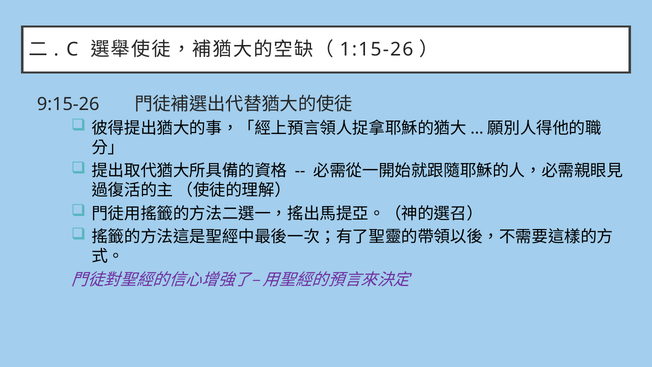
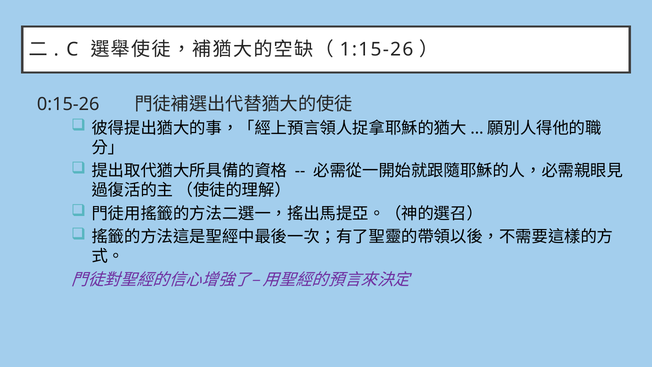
9:15-26: 9:15-26 -> 0:15-26
